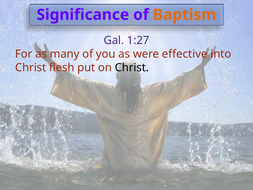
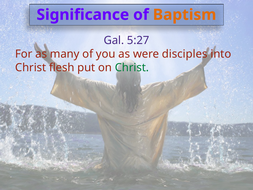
1:27: 1:27 -> 5:27
effective: effective -> disciples
Christ at (132, 67) colour: black -> green
